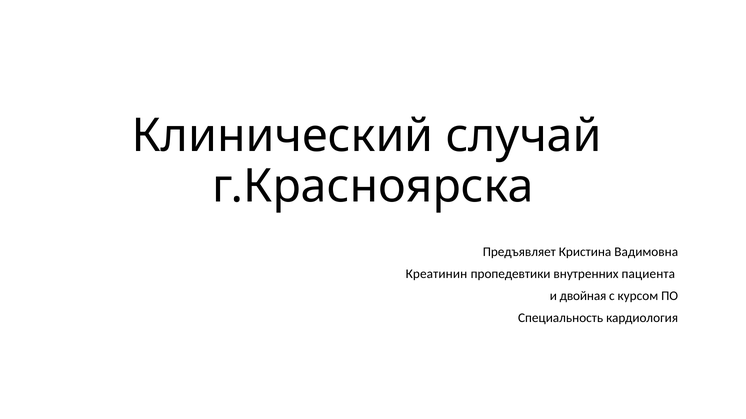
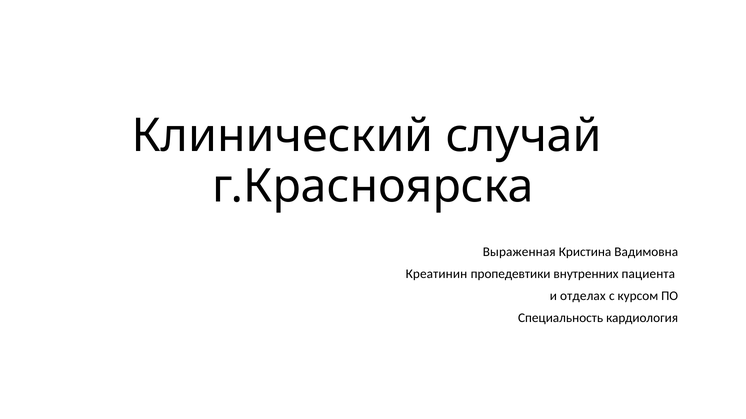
Предъявляет: Предъявляет -> Выраженная
двойная: двойная -> отделах
